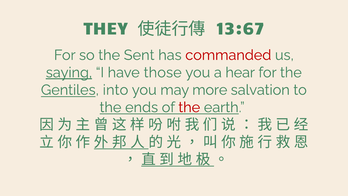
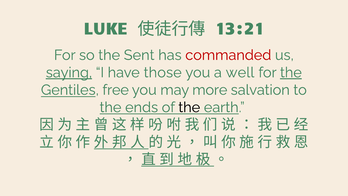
THEY: THEY -> LUKE
13:67: 13:67 -> 13:21
hear: hear -> well
the at (291, 72) underline: none -> present
into: into -> free
the at (189, 107) colour: red -> black
